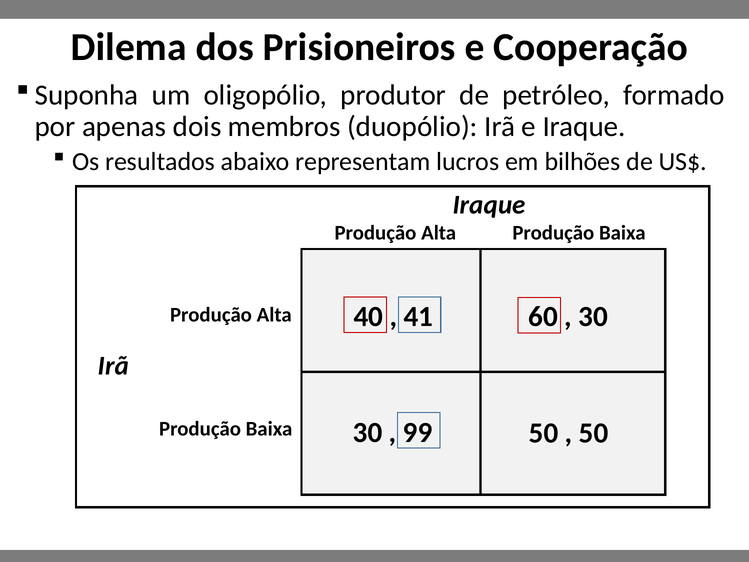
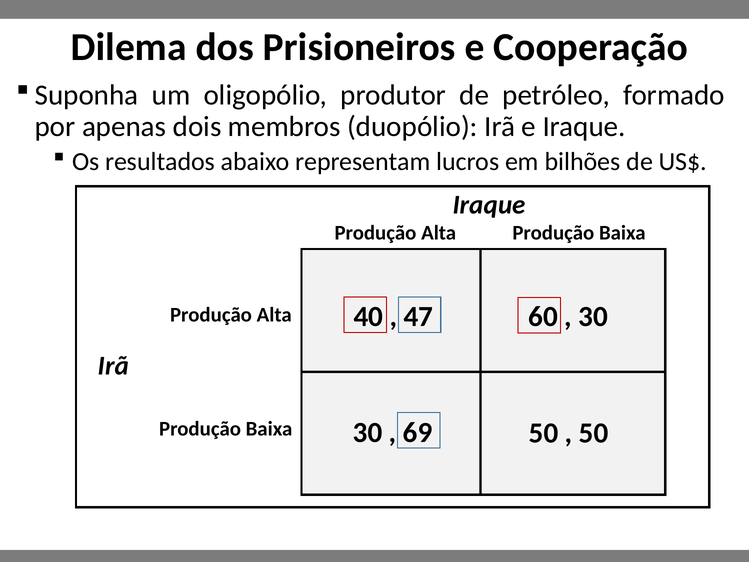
41: 41 -> 47
99: 99 -> 69
